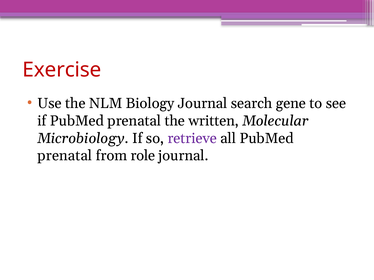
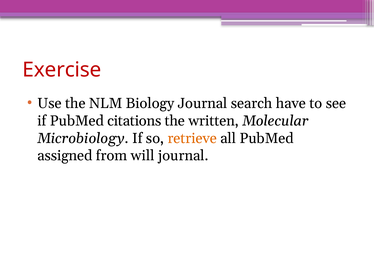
gene: gene -> have
if PubMed prenatal: prenatal -> citations
retrieve colour: purple -> orange
prenatal at (65, 156): prenatal -> assigned
role: role -> will
